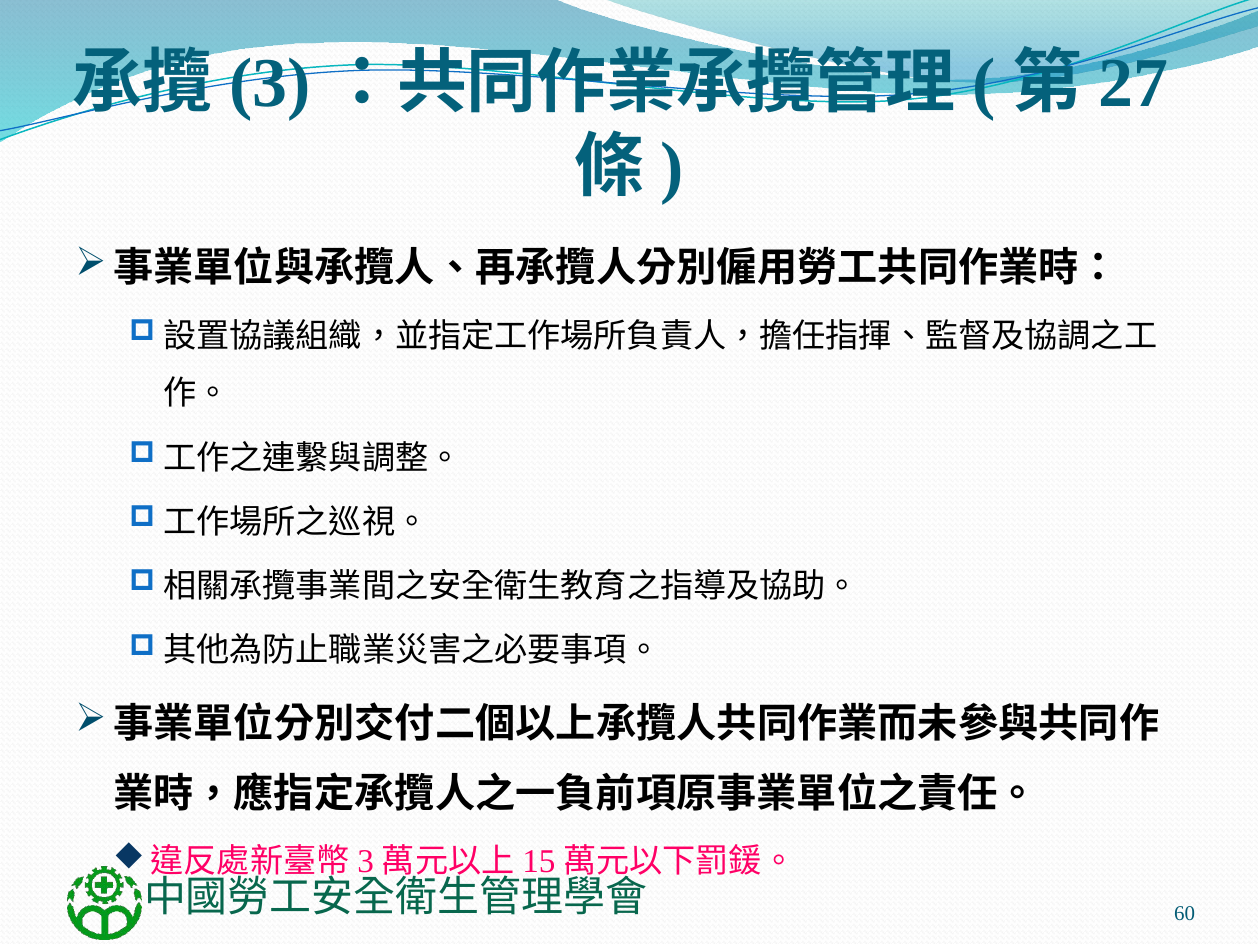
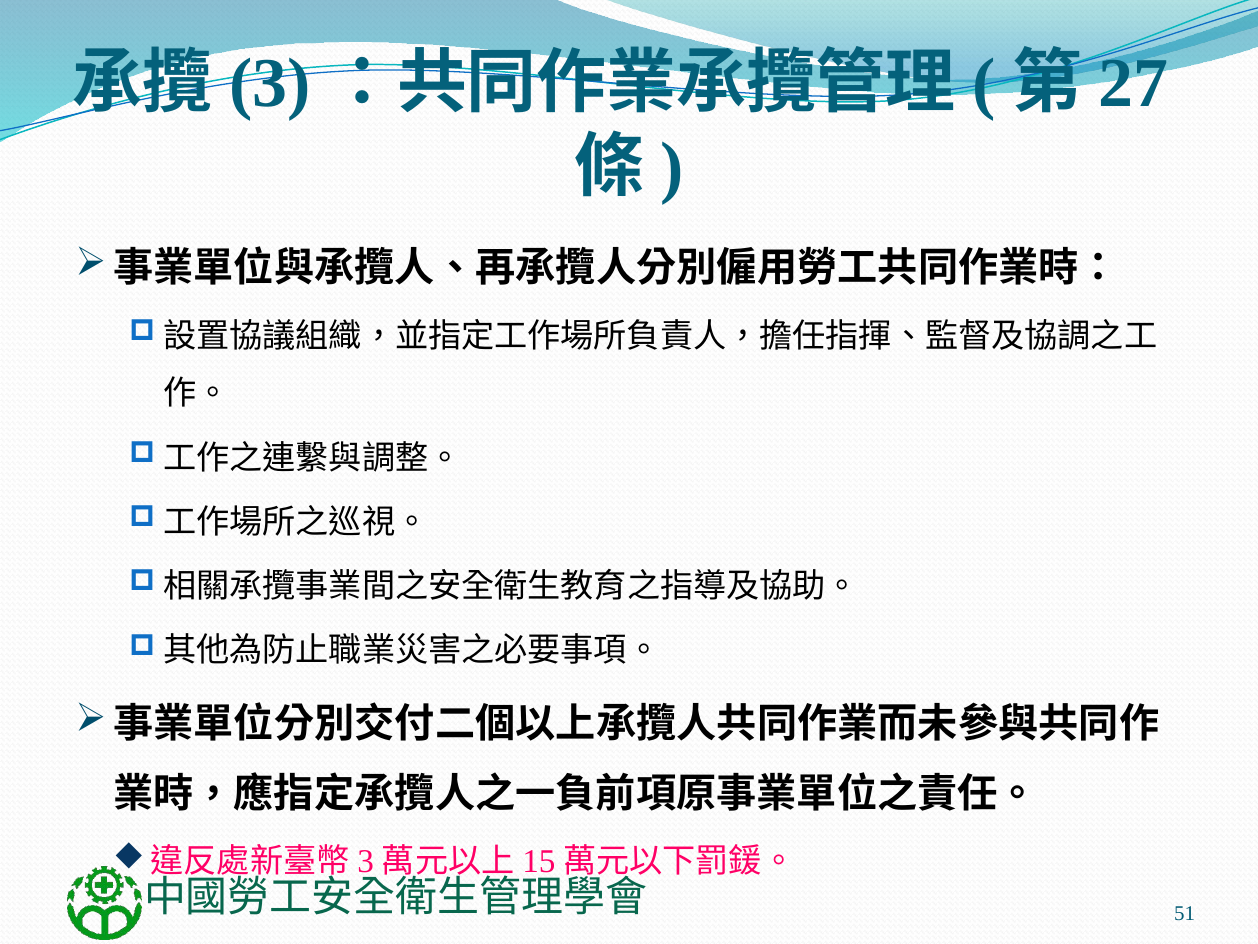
60: 60 -> 51
